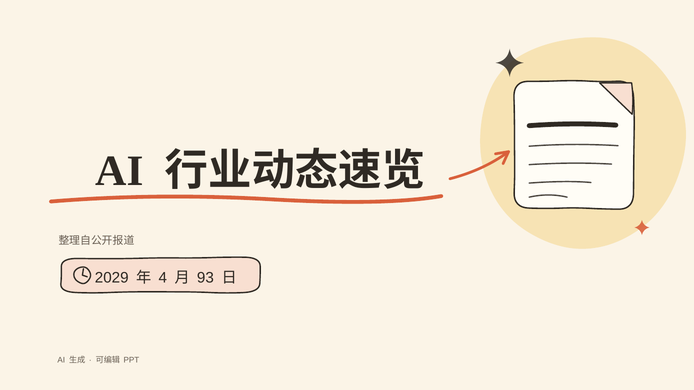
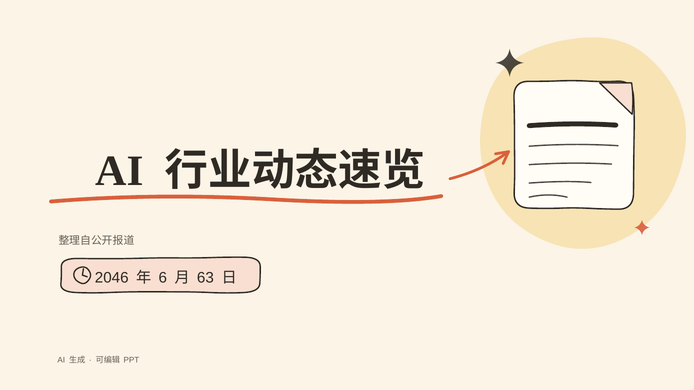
2029: 2029 -> 2046
4: 4 -> 6
93: 93 -> 63
